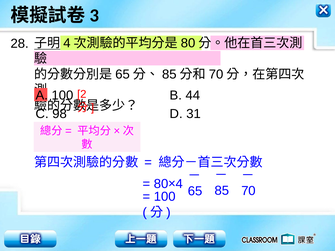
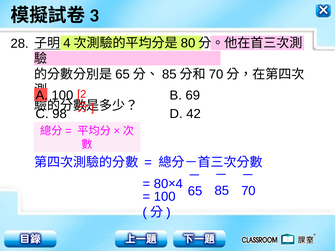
44: 44 -> 69
31: 31 -> 42
